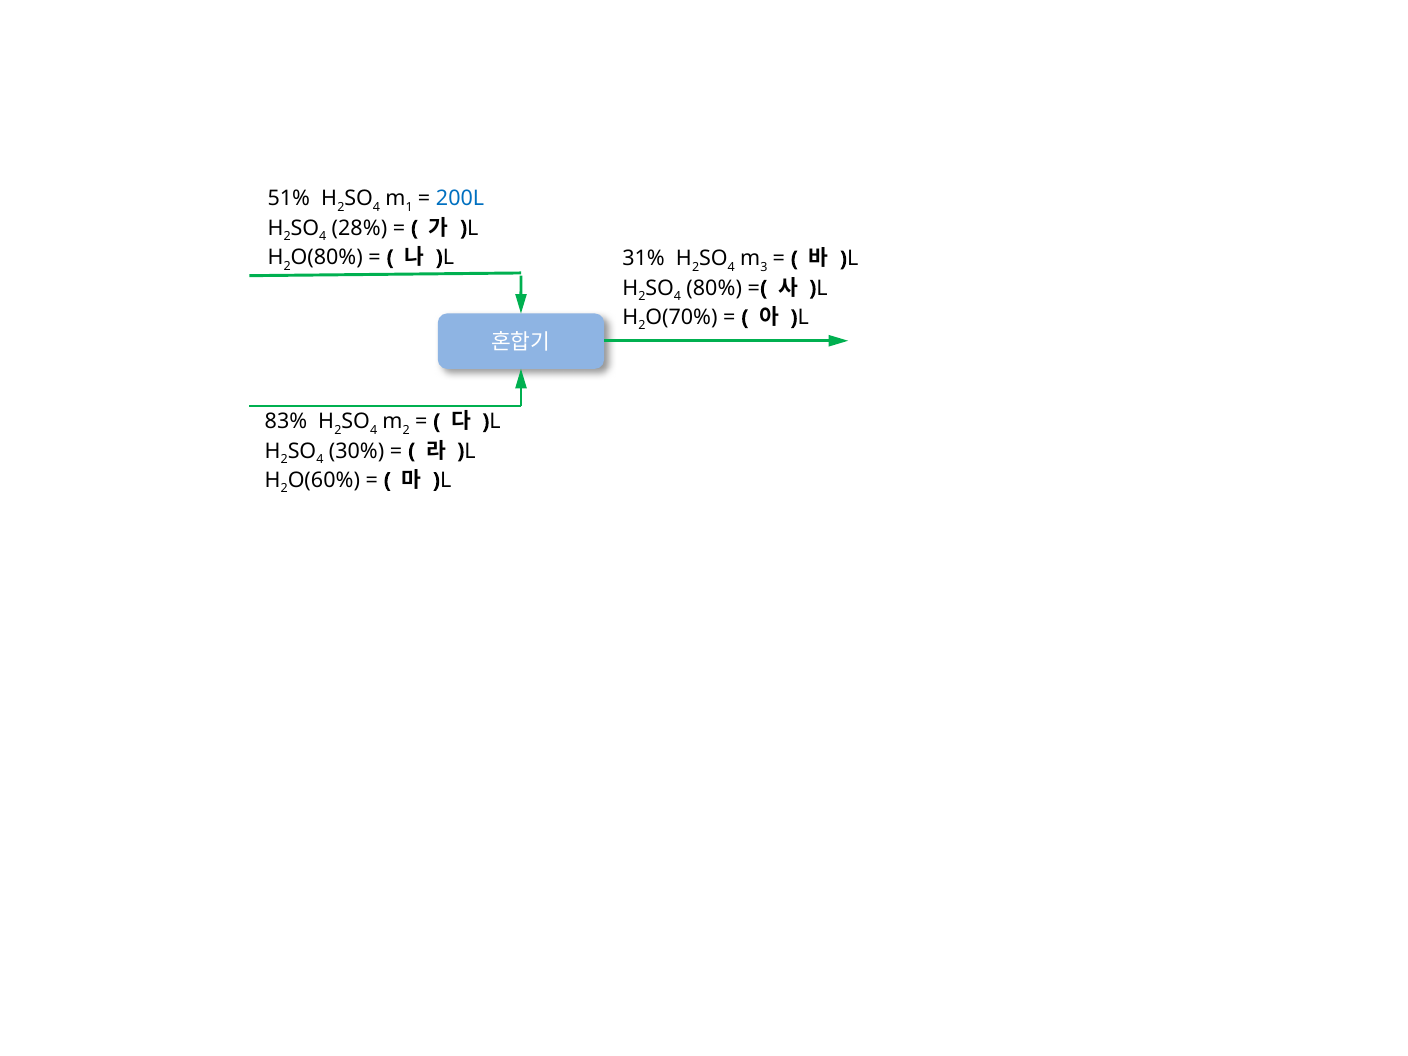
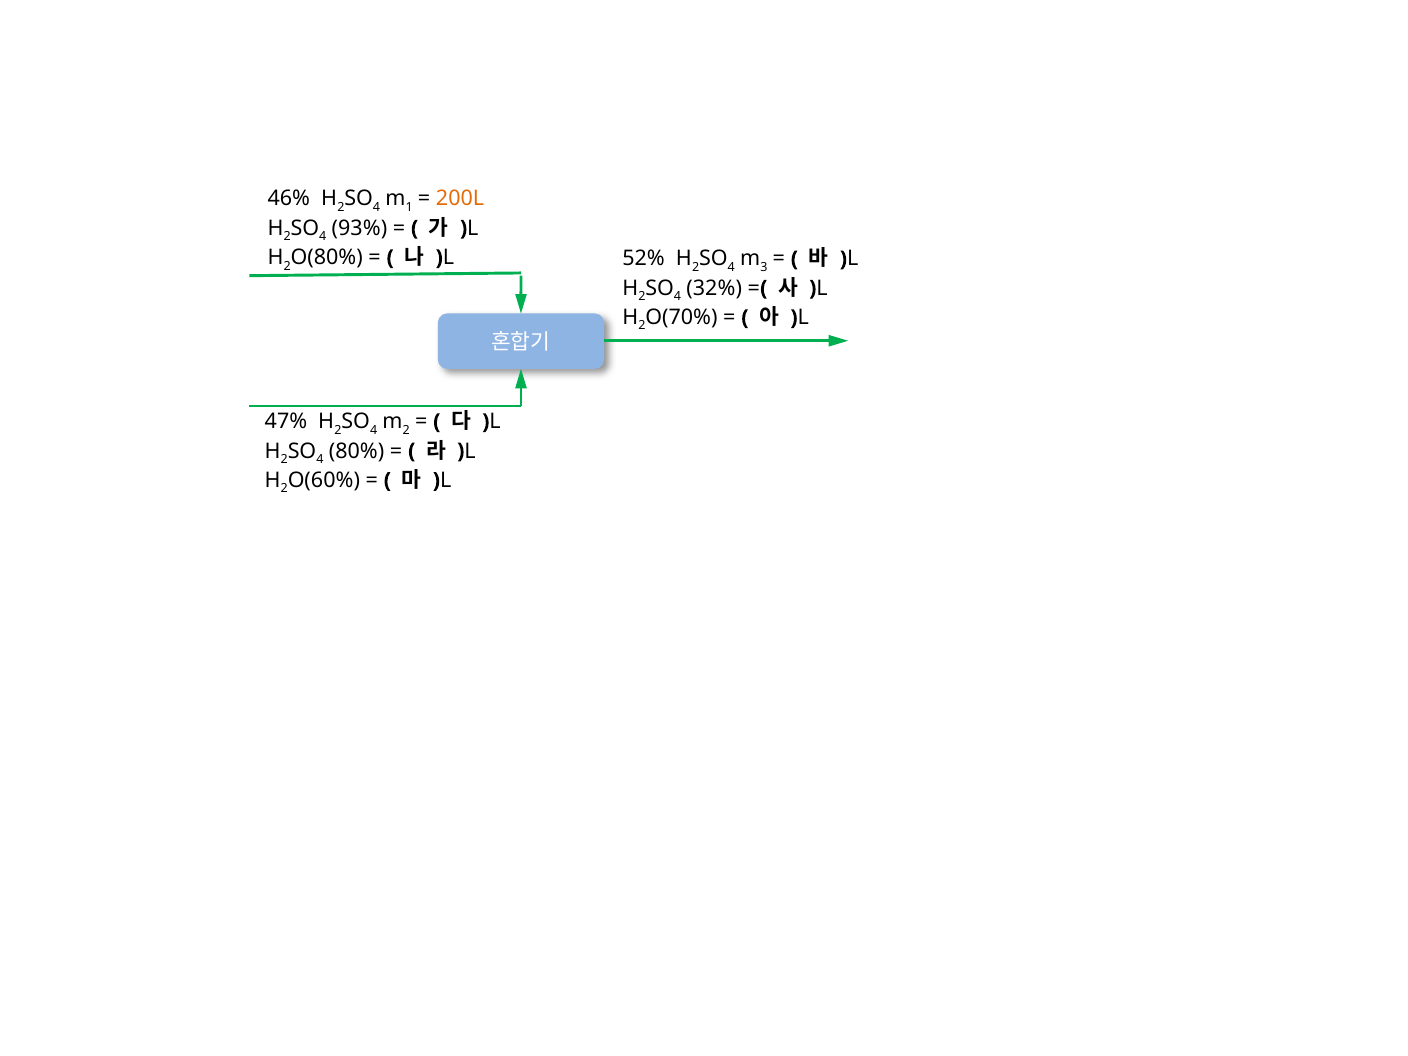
51%: 51% -> 46%
200L colour: blue -> orange
28%: 28% -> 93%
31%: 31% -> 52%
80%: 80% -> 32%
83%: 83% -> 47%
30%: 30% -> 80%
